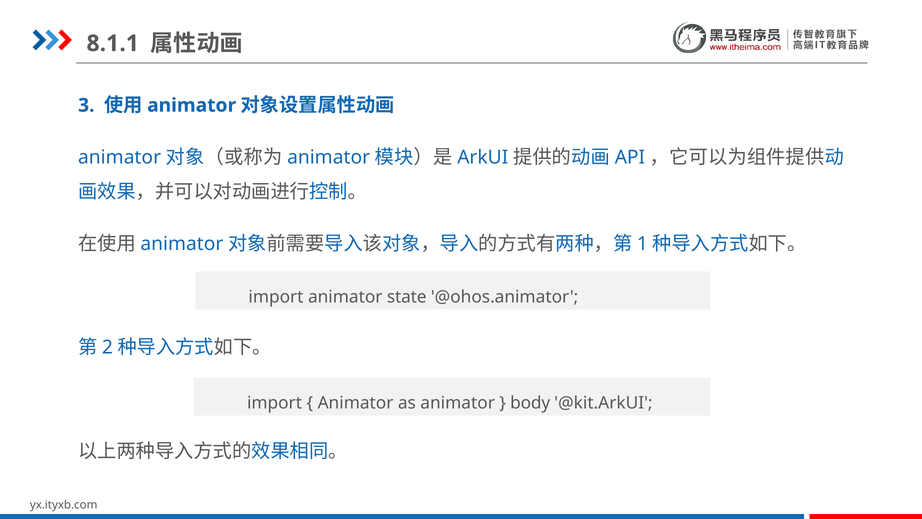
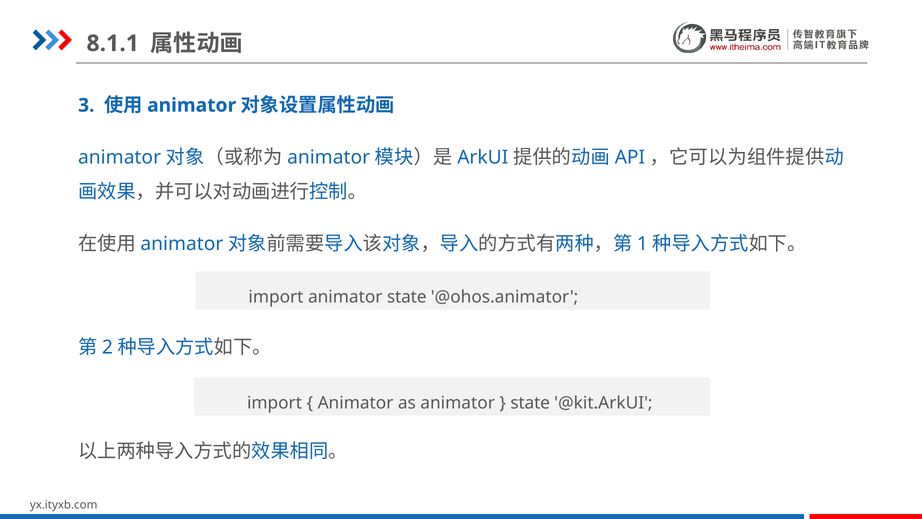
body at (530, 403): body -> state
